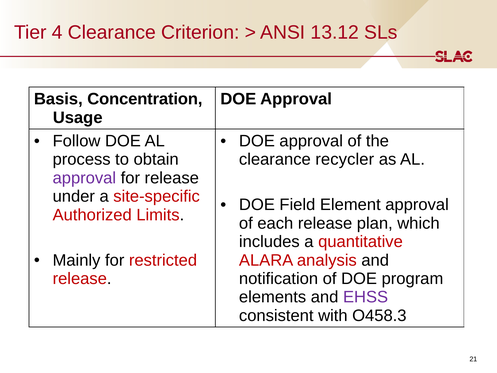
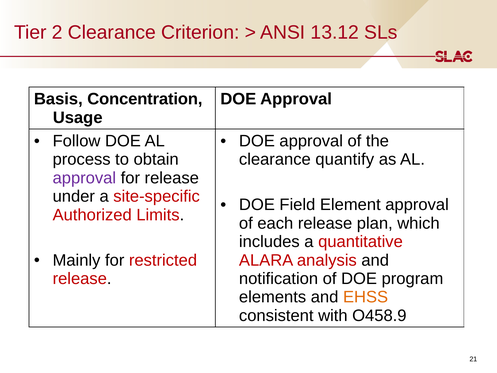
4: 4 -> 2
recycler: recycler -> quantify
EHSS colour: purple -> orange
O458.3: O458.3 -> O458.9
